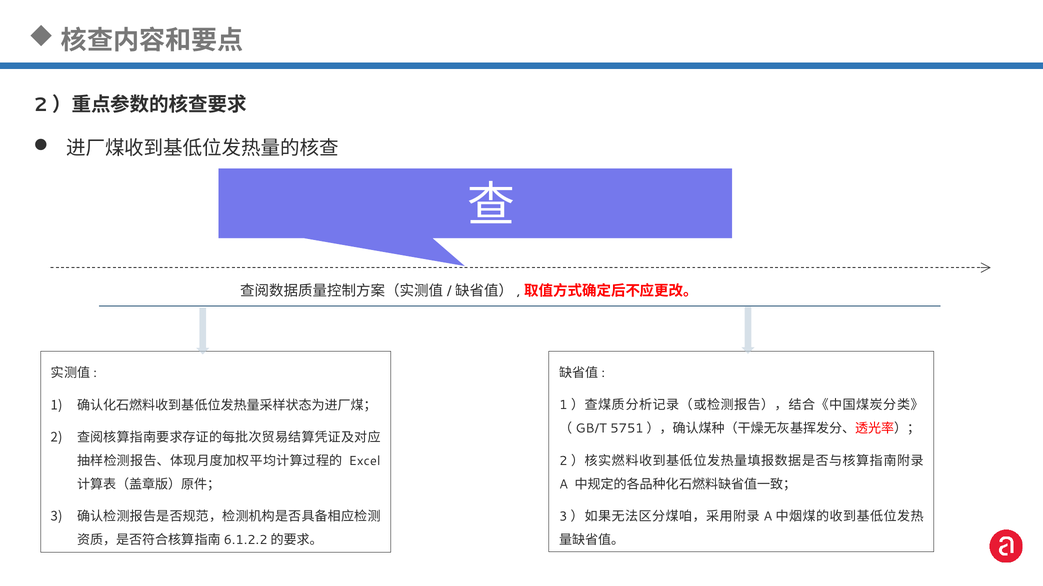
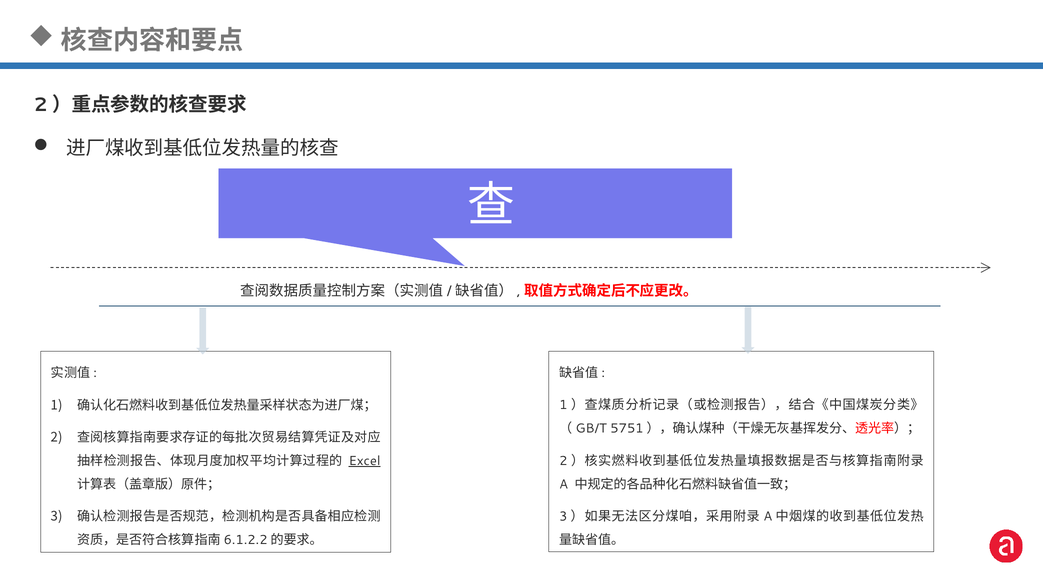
Excel underline: none -> present
